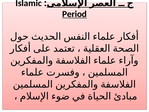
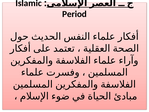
Period underline: present -> none
